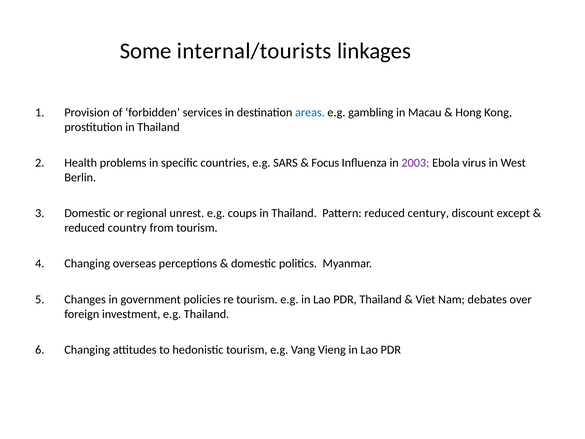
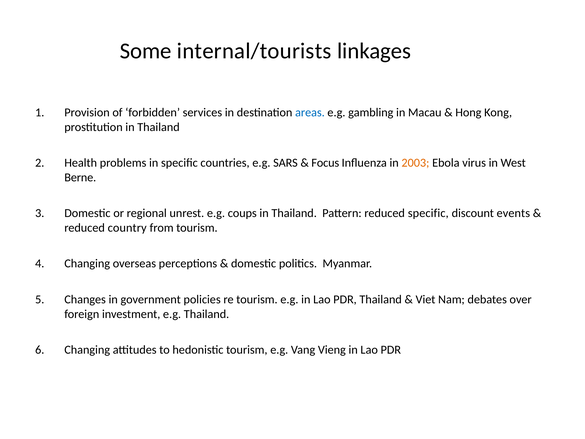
2003 colour: purple -> orange
Berlin: Berlin -> Berne
reduced century: century -> specific
except: except -> events
